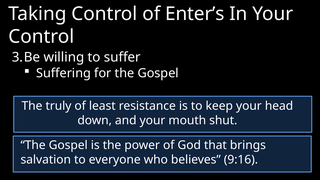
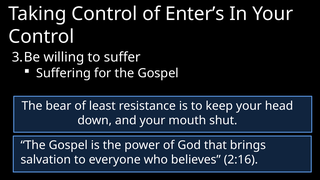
truly: truly -> bear
9:16: 9:16 -> 2:16
